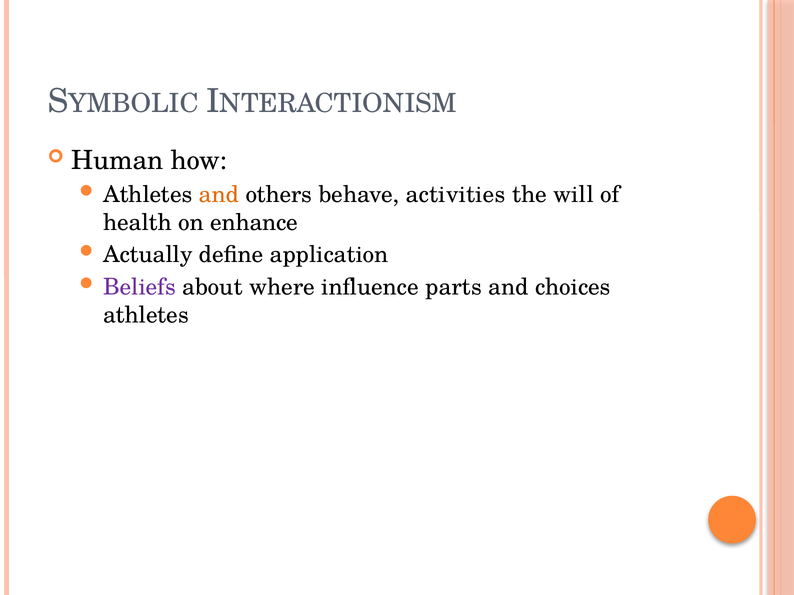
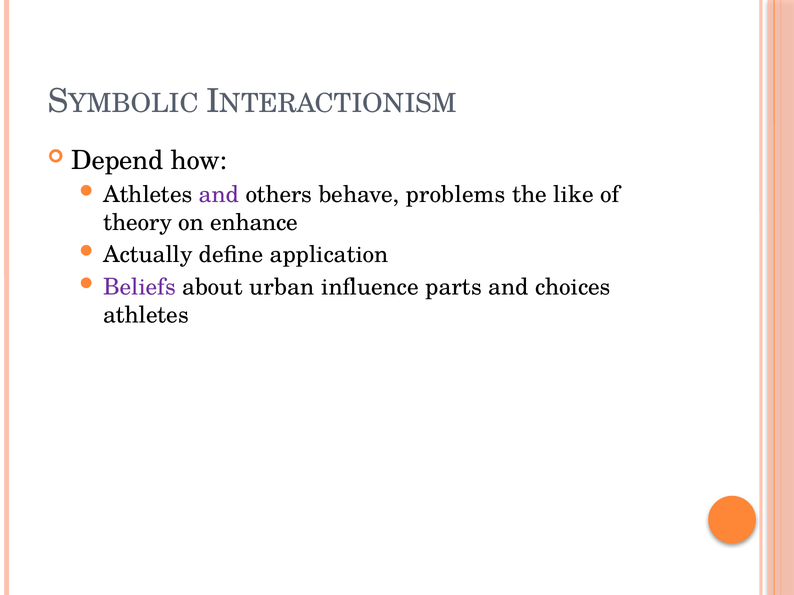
Human: Human -> Depend
and at (219, 195) colour: orange -> purple
activities: activities -> problems
will: will -> like
health: health -> theory
where: where -> urban
